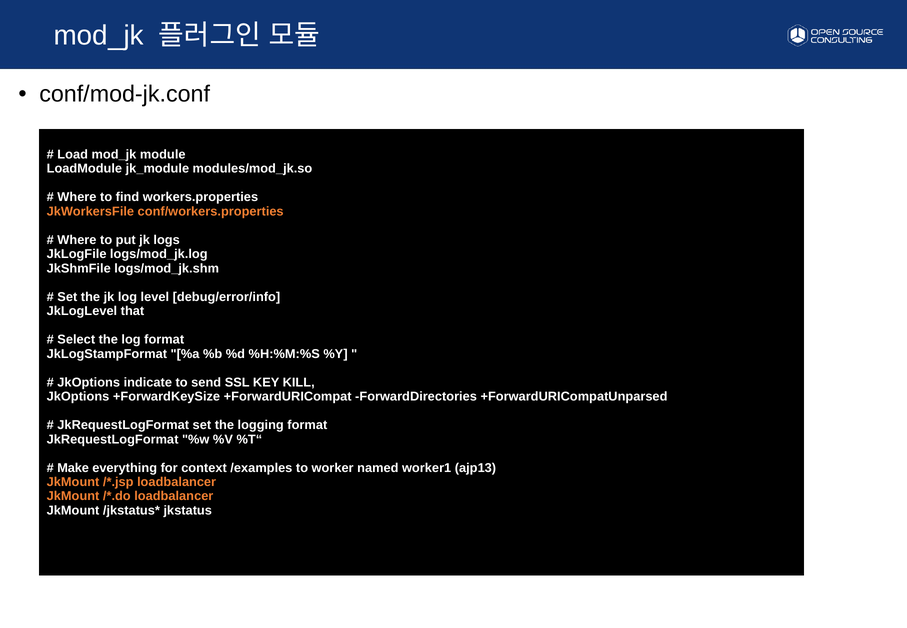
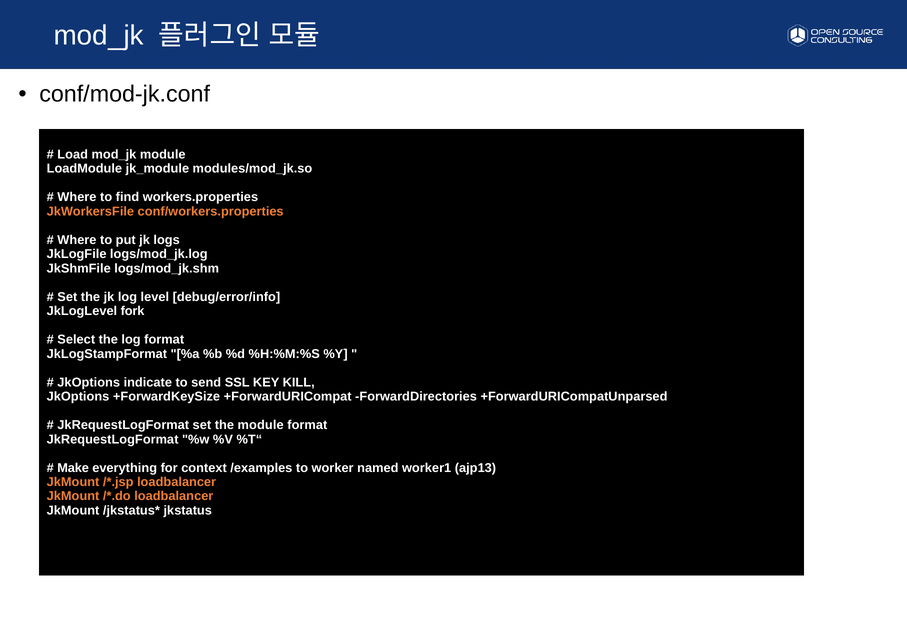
that: that -> fork
the logging: logging -> module
